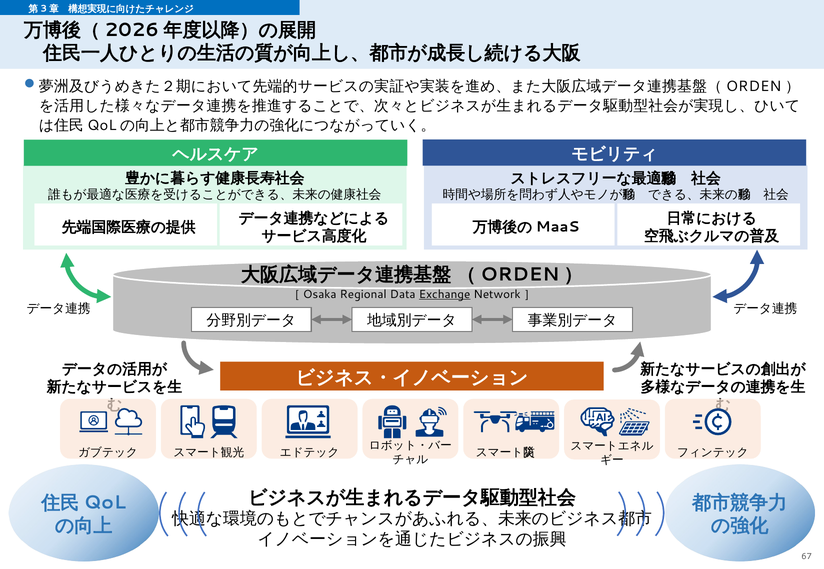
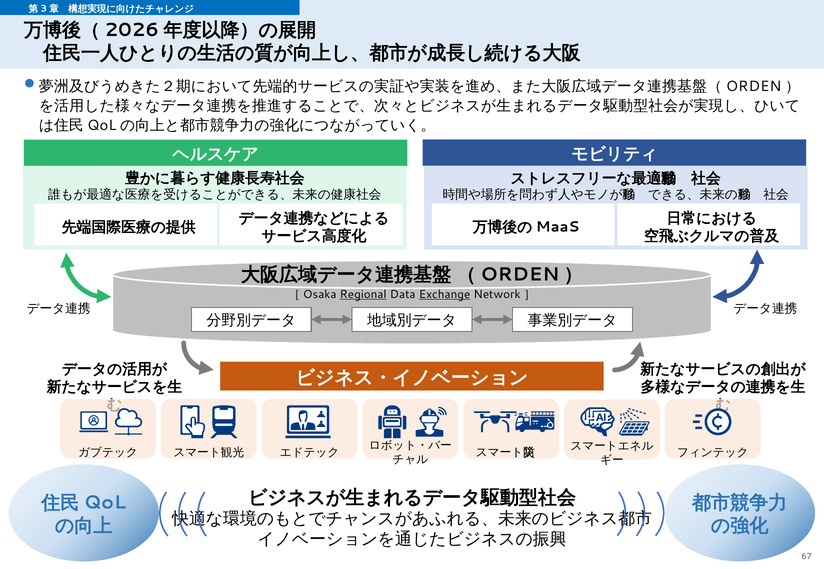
Regional underline: none -> present
